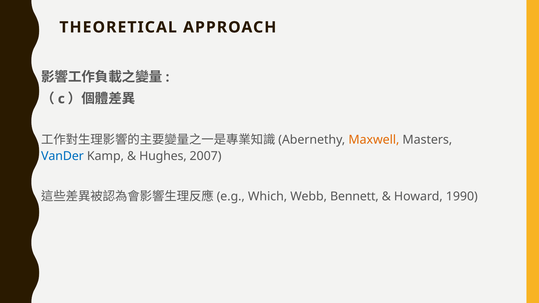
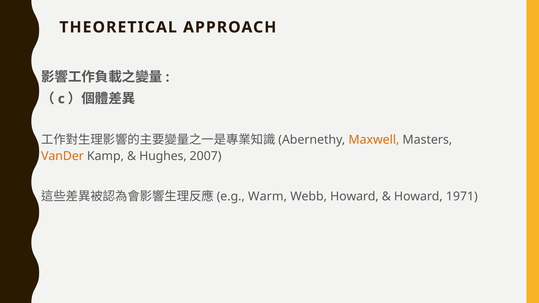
VanDer colour: blue -> orange
Which: Which -> Warm
Webb Bennett: Bennett -> Howard
1990: 1990 -> 1971
